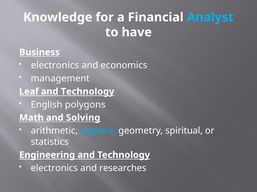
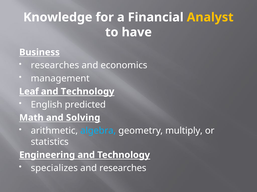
Analyst colour: light blue -> yellow
electronics at (55, 66): electronics -> researches
polygons: polygons -> predicted
spiritual: spiritual -> multiply
electronics at (54, 169): electronics -> specializes
